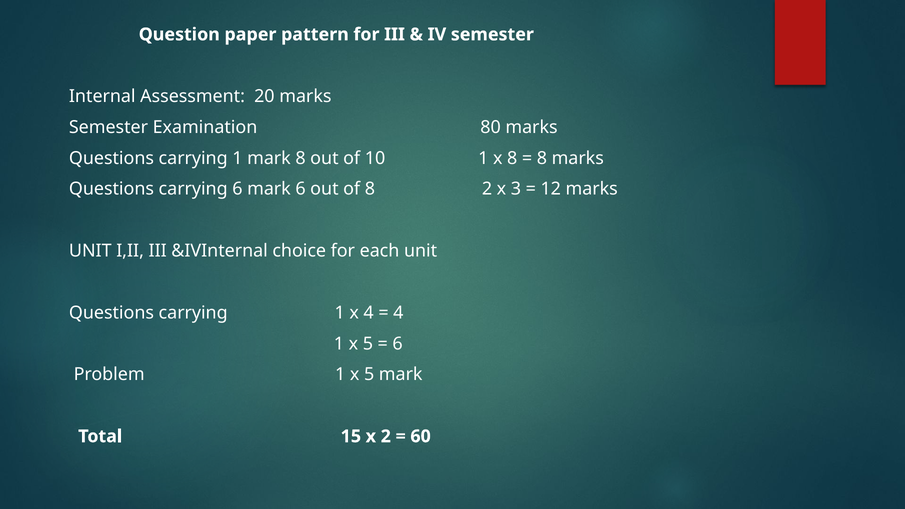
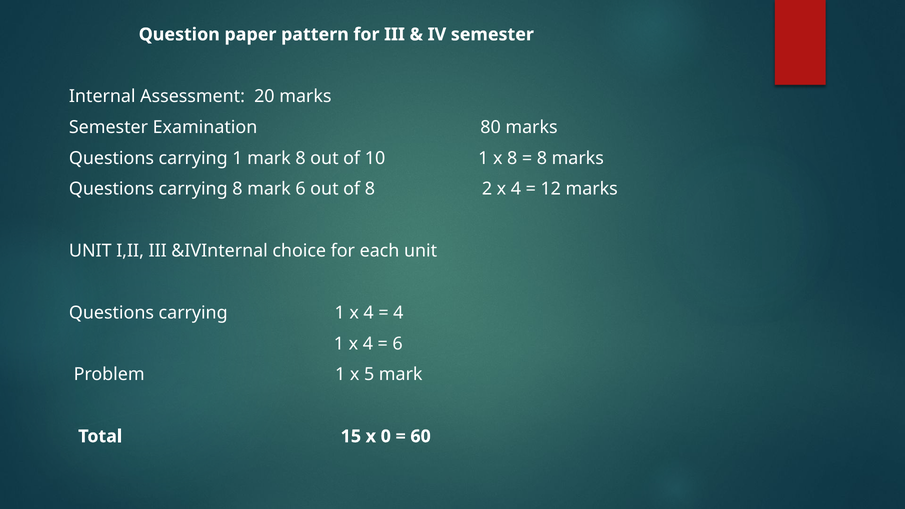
carrying 6: 6 -> 8
2 x 3: 3 -> 4
5 at (368, 344): 5 -> 4
x 2: 2 -> 0
